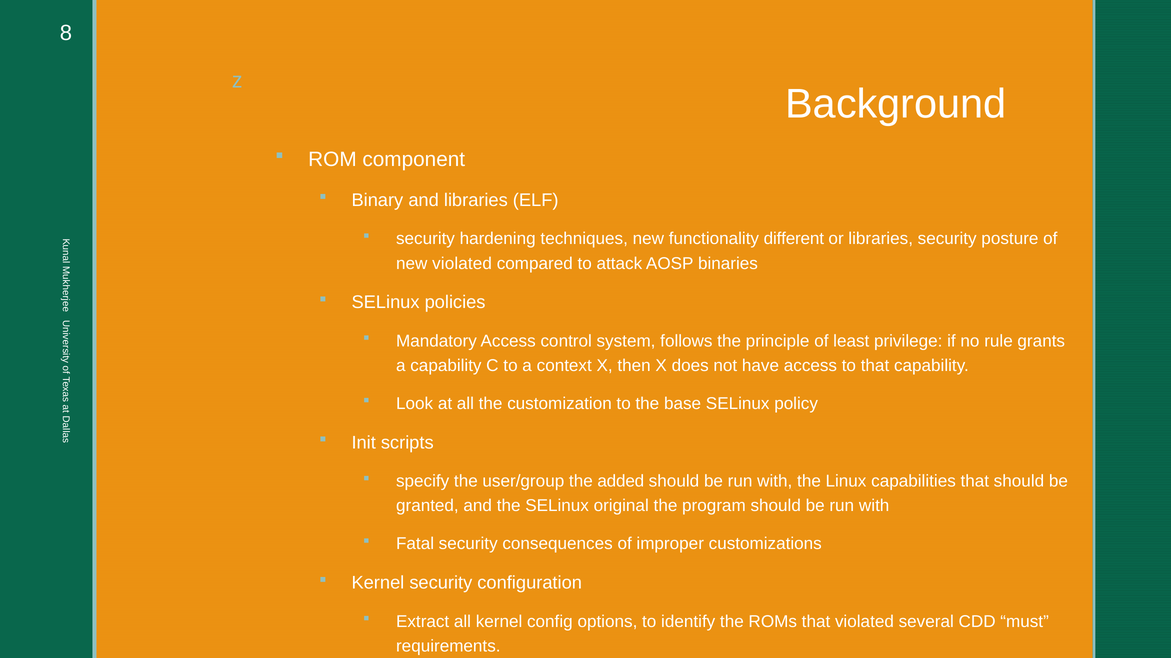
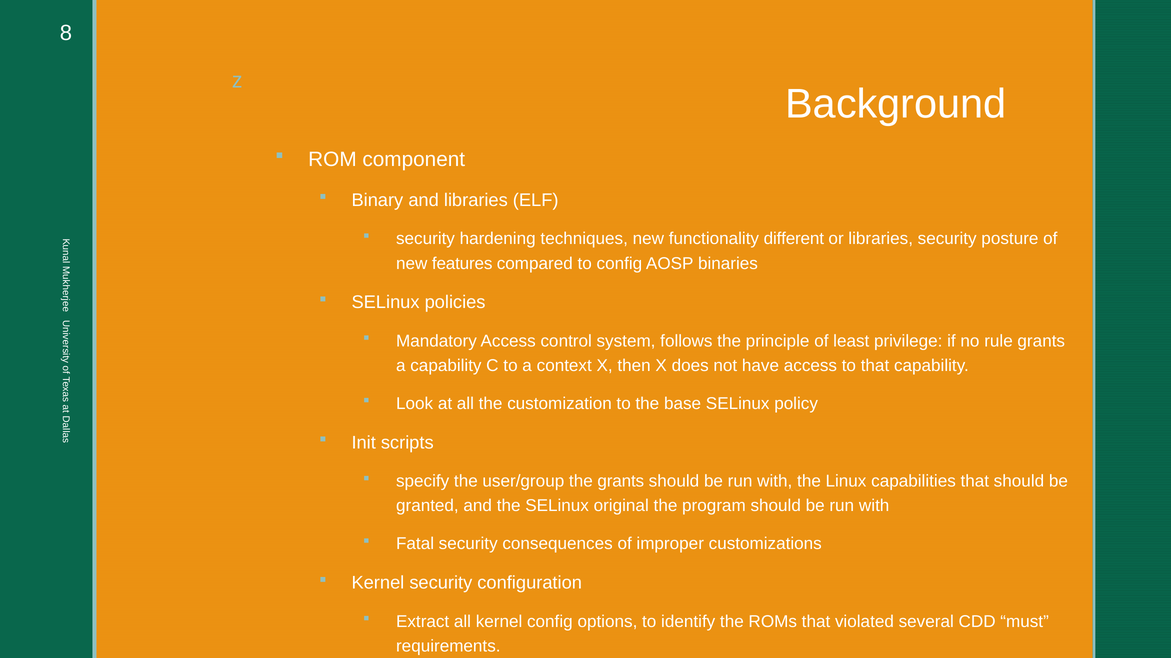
new violated: violated -> features
to attack: attack -> config
the added: added -> grants
